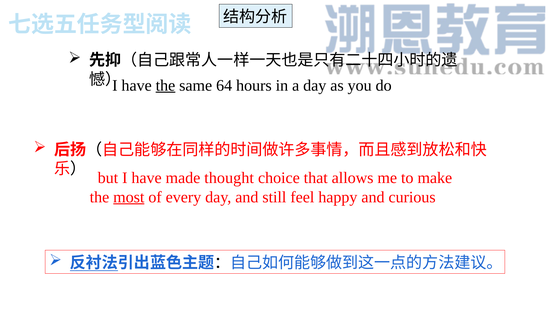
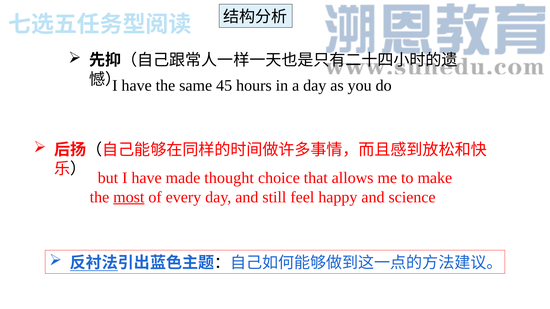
the at (165, 86) underline: present -> none
64: 64 -> 45
curious: curious -> science
